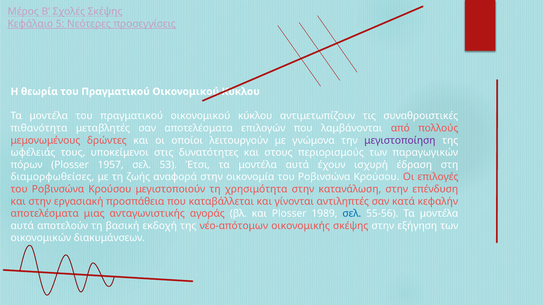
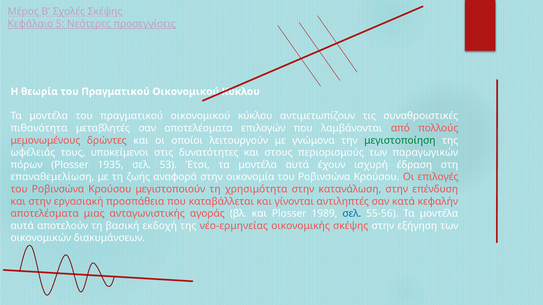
μεγιστοποίηση colour: purple -> green
1957: 1957 -> 1935
διαμορφωθείσες: διαμορφωθείσες -> επαναθεμελίωση
νέο-απότομων: νέο-απότομων -> νέο-ερμηνείας
